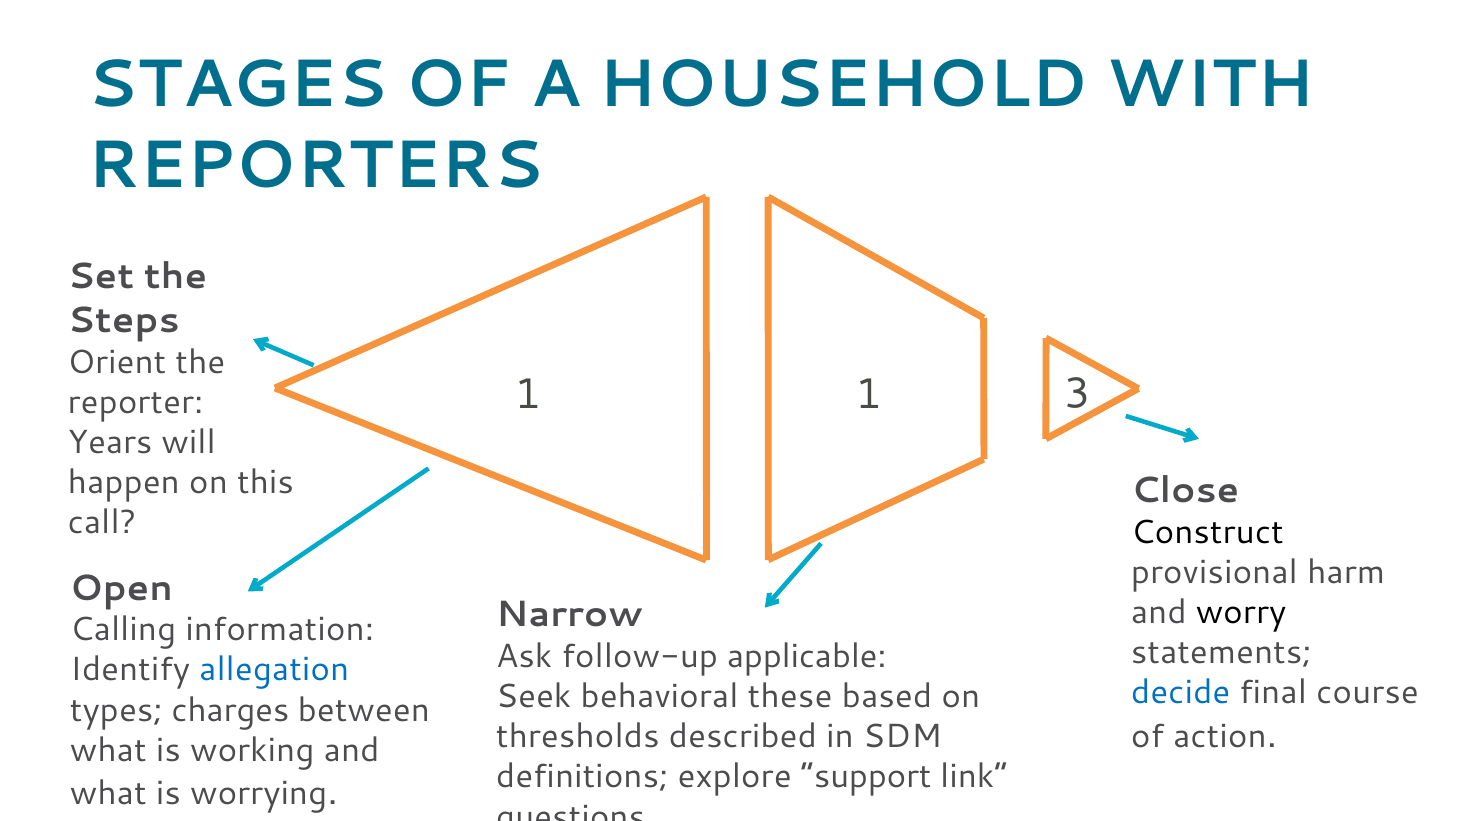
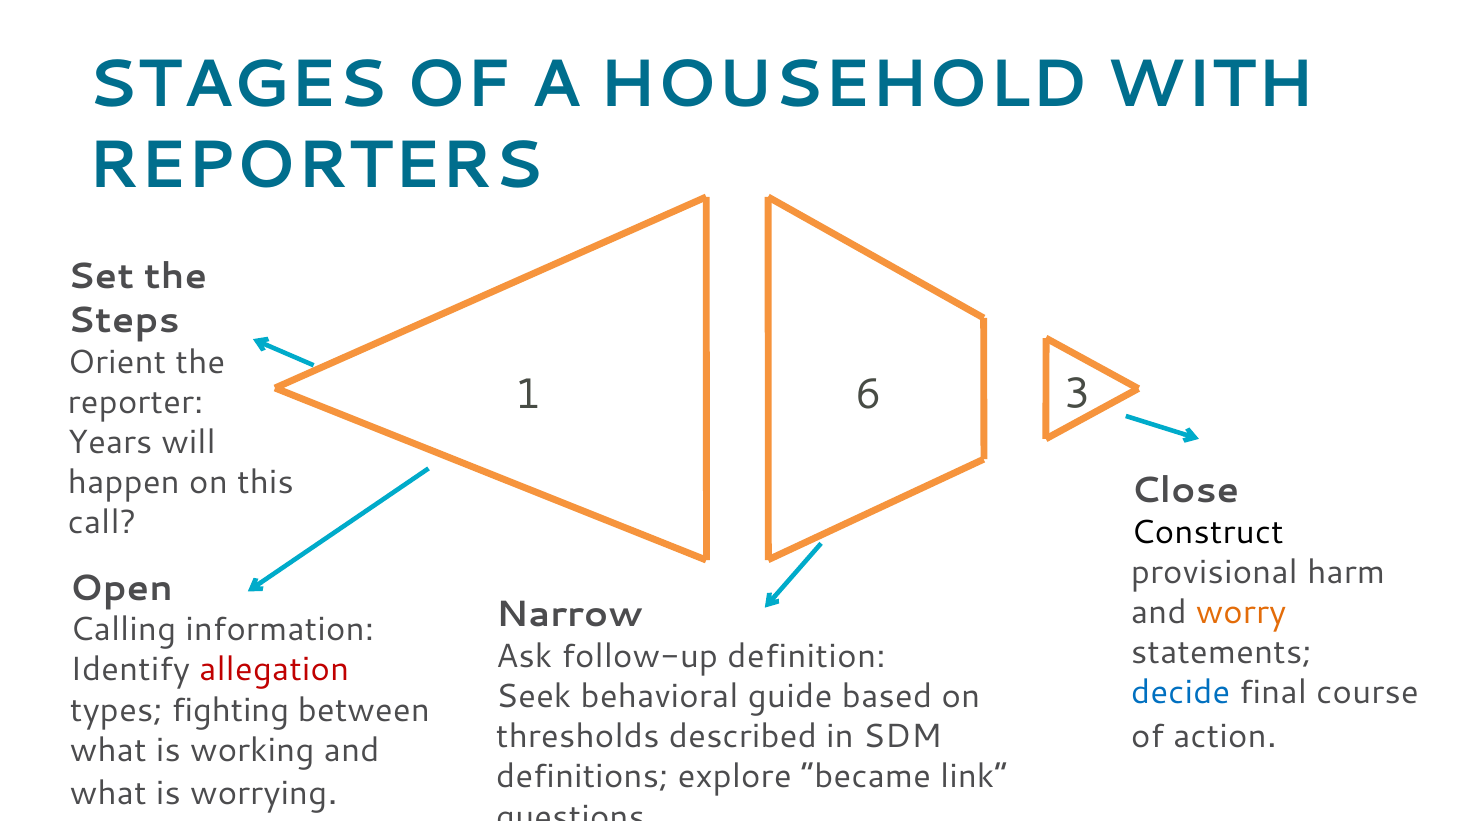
1 1: 1 -> 6
worry colour: black -> orange
applicable: applicable -> definition
allegation colour: blue -> red
these: these -> guide
charges: charges -> fighting
support: support -> became
